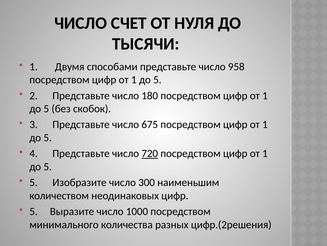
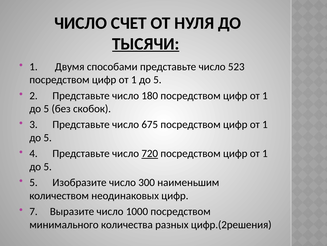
ТЫСЯЧИ underline: none -> present
958: 958 -> 523
5 at (34, 211): 5 -> 7
